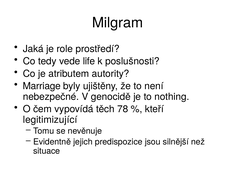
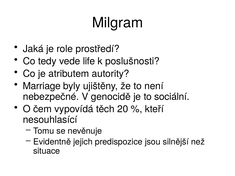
nothing: nothing -> sociální
78: 78 -> 20
legitimizující: legitimizující -> nesouhlasící
